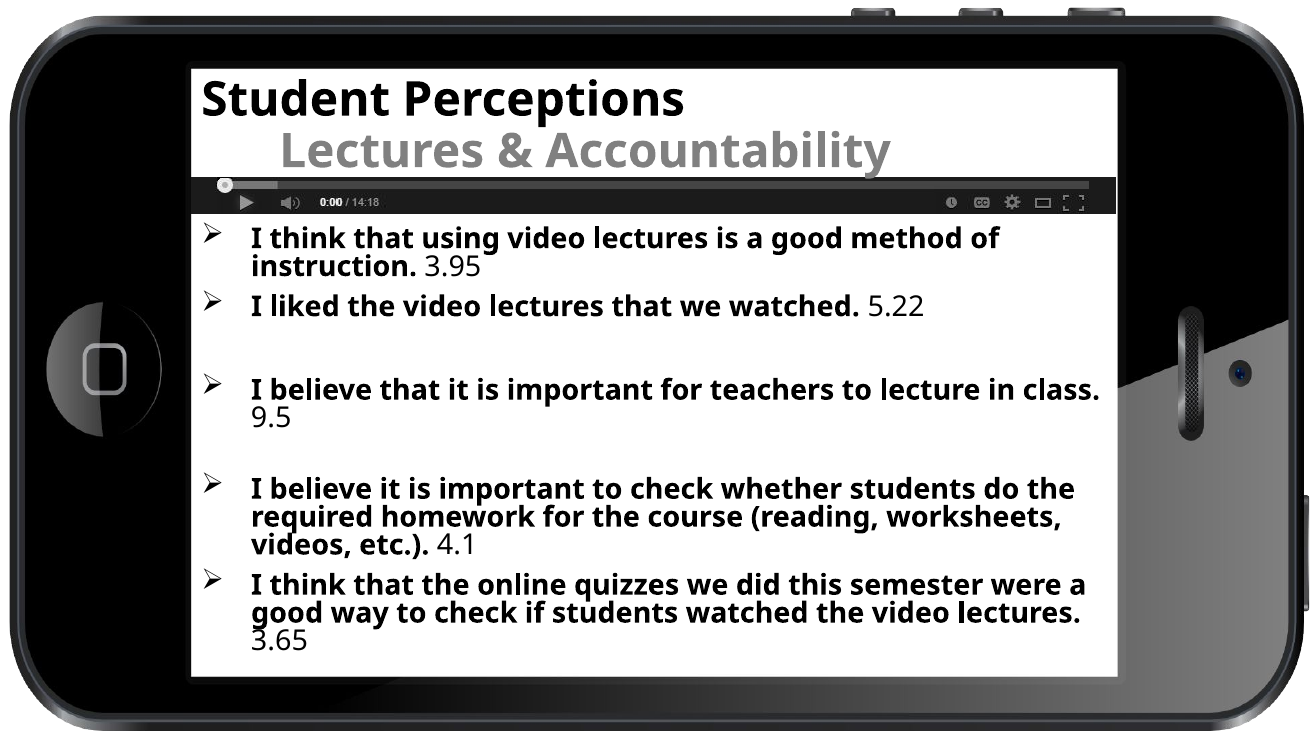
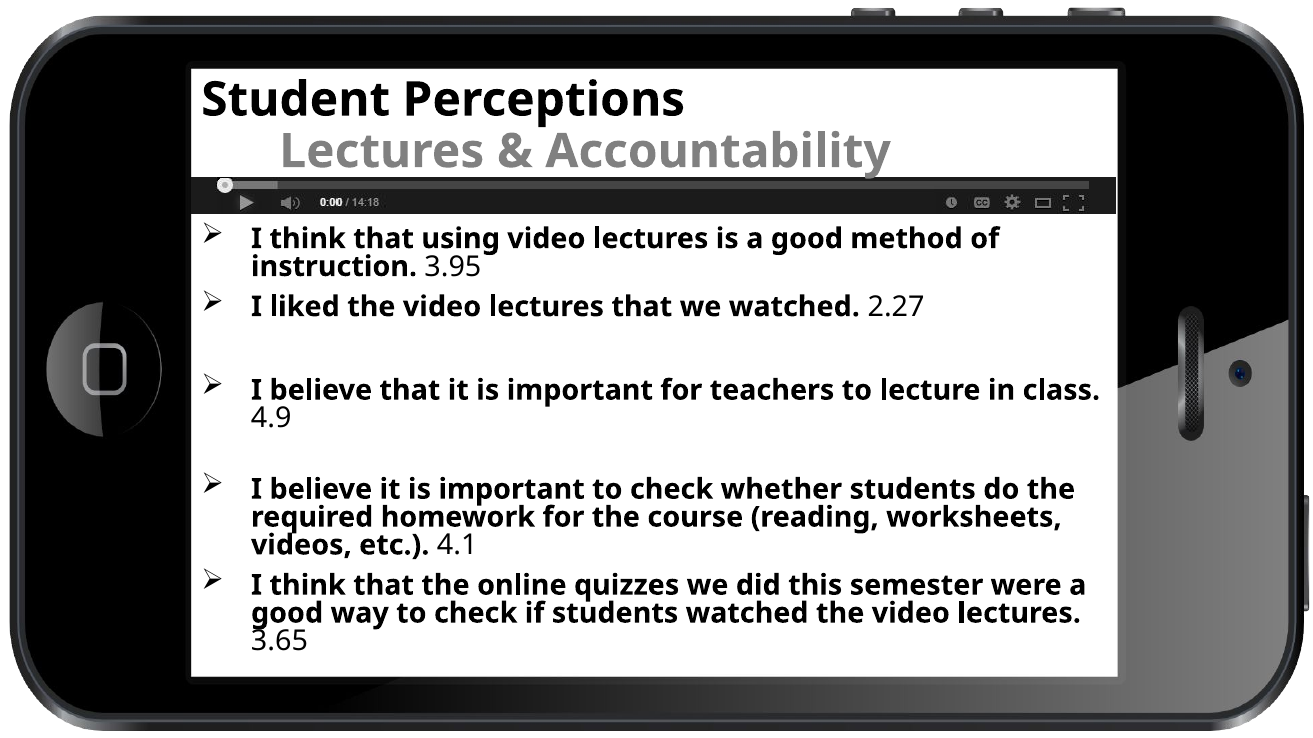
5.22: 5.22 -> 2.27
9.5: 9.5 -> 4.9
